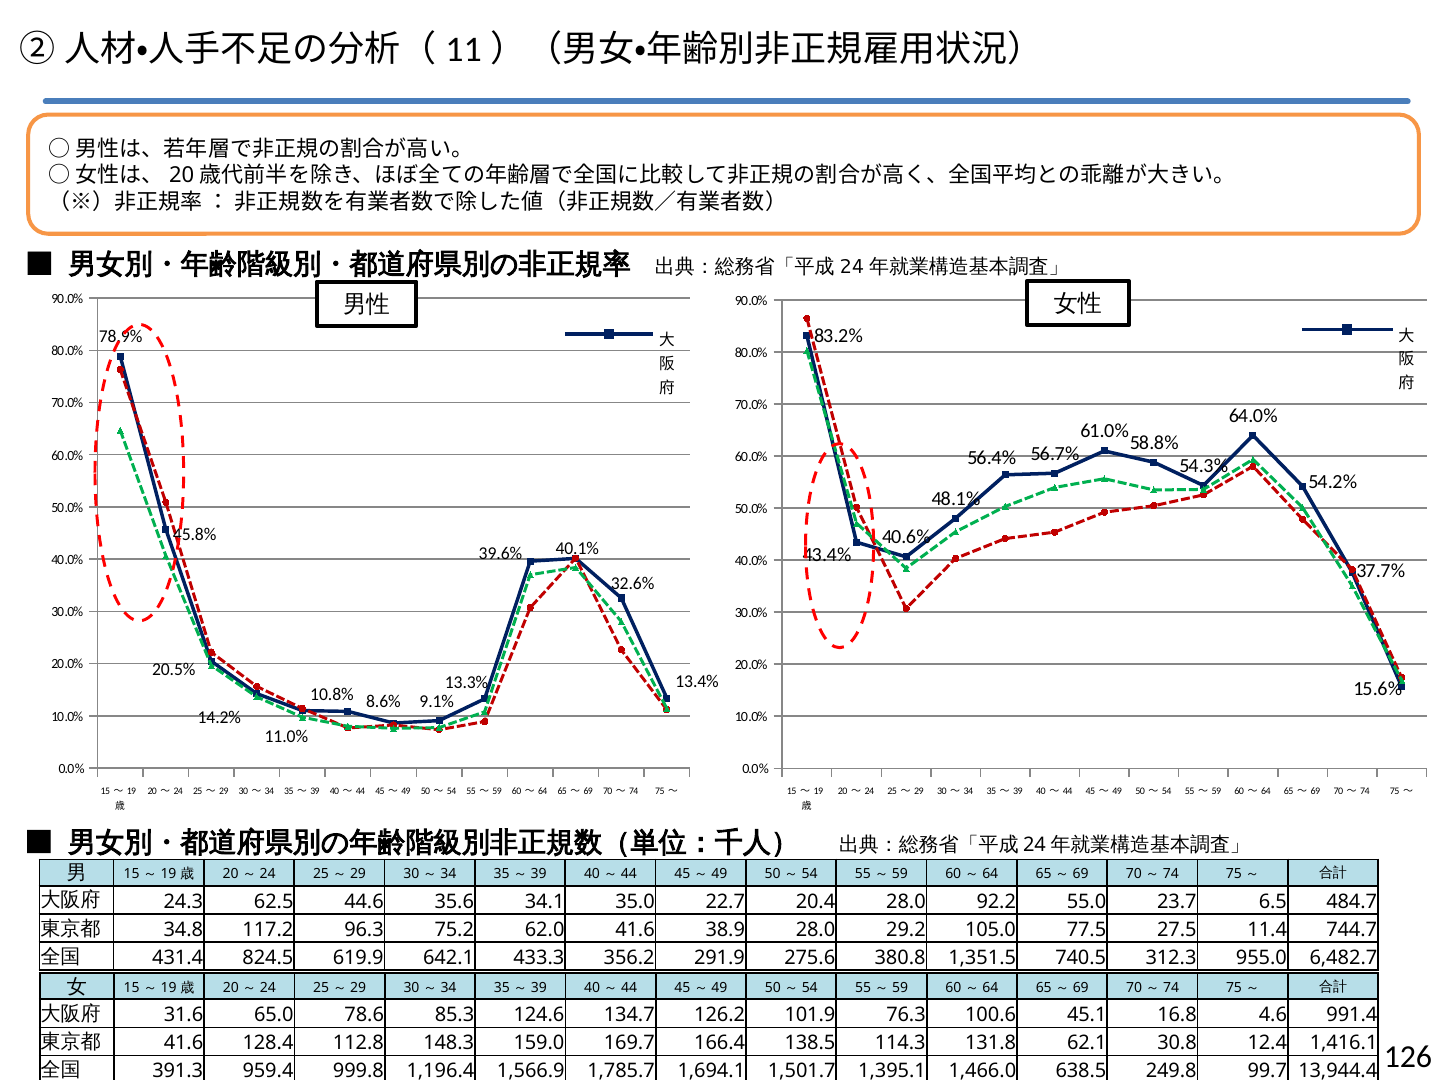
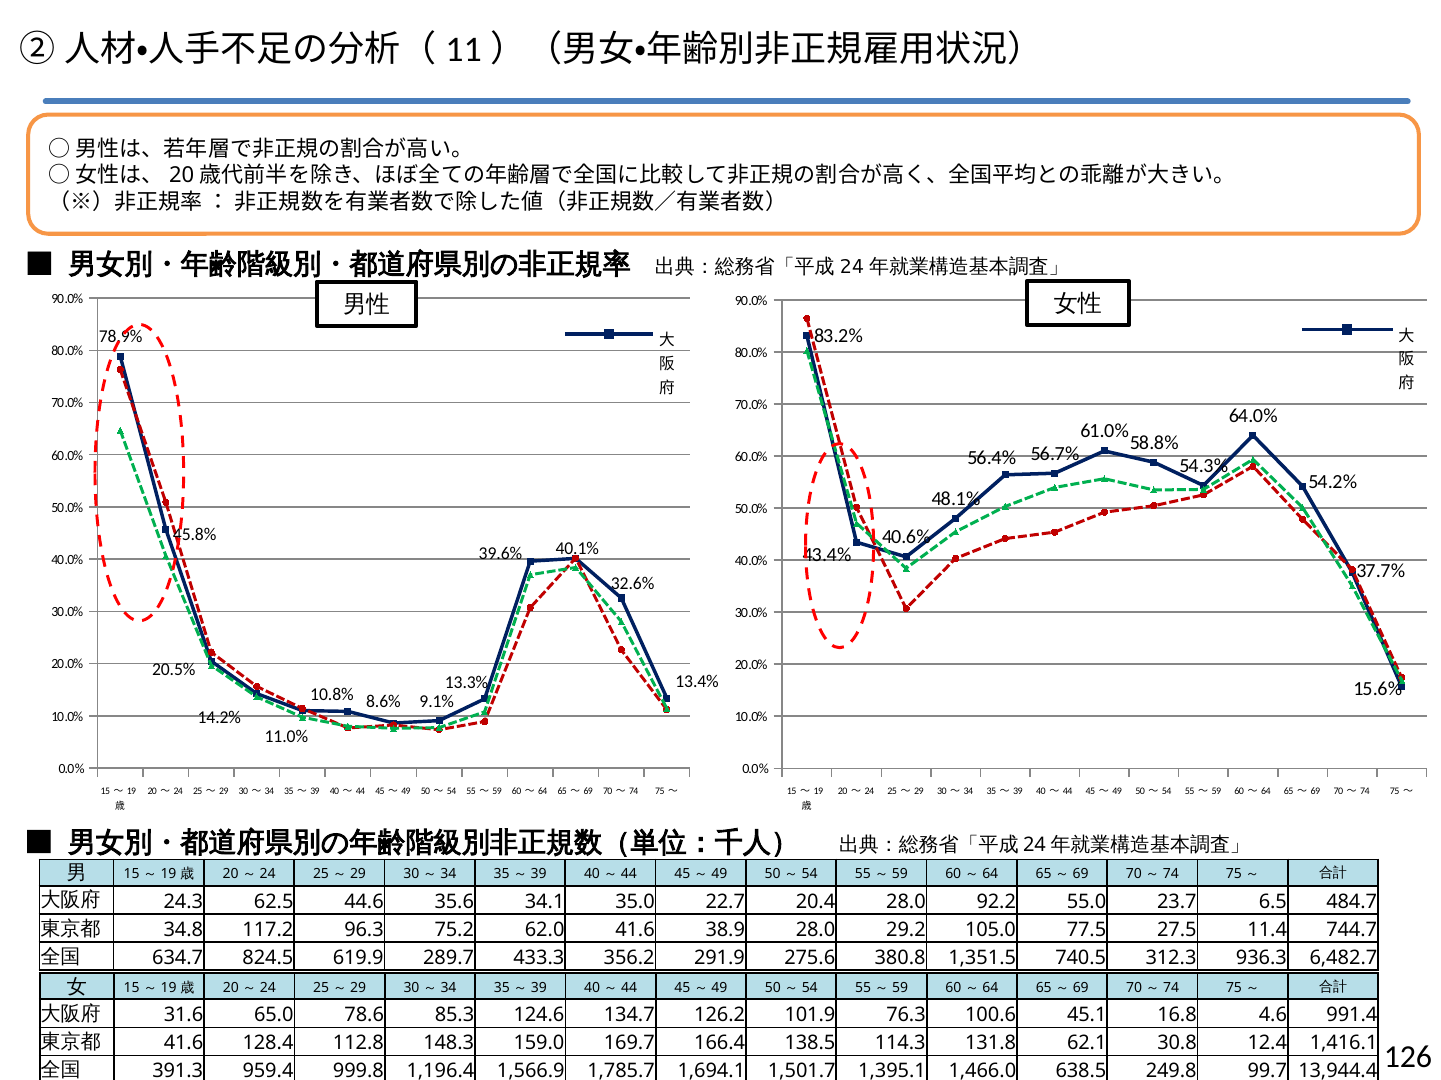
431.4: 431.4 -> 634.7
642.1: 642.1 -> 289.7
955.0: 955.0 -> 936.3
